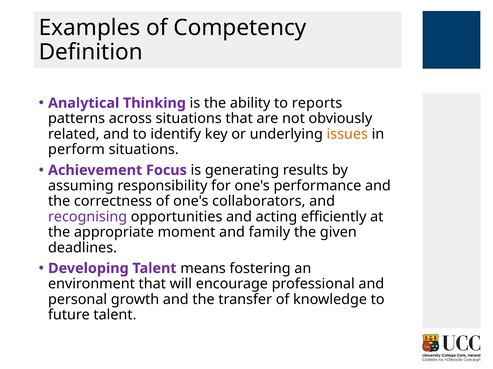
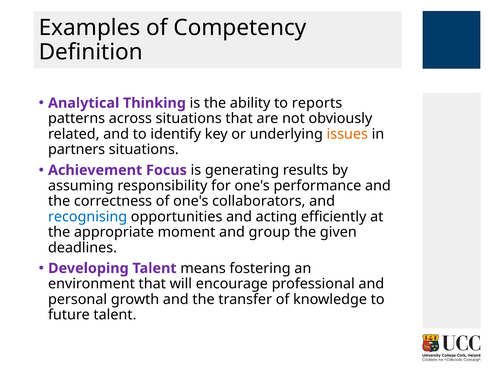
perform: perform -> partners
recognising colour: purple -> blue
family: family -> group
